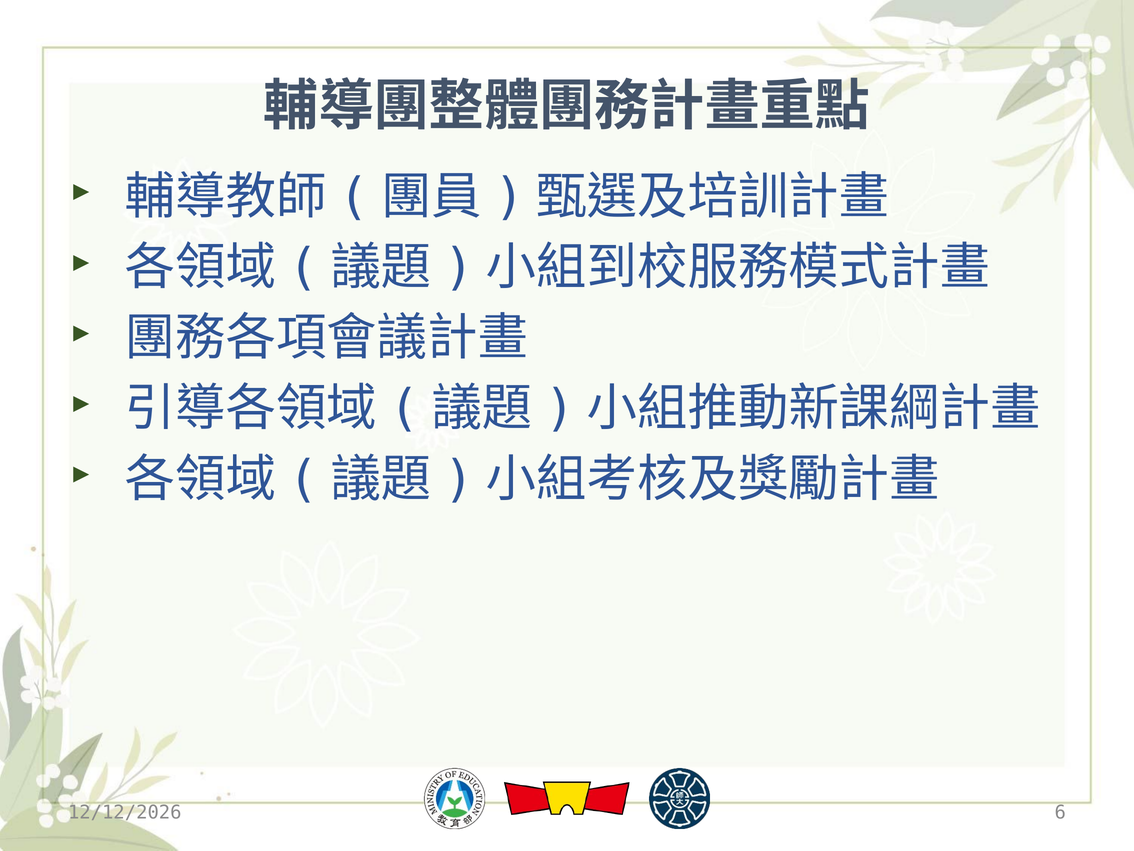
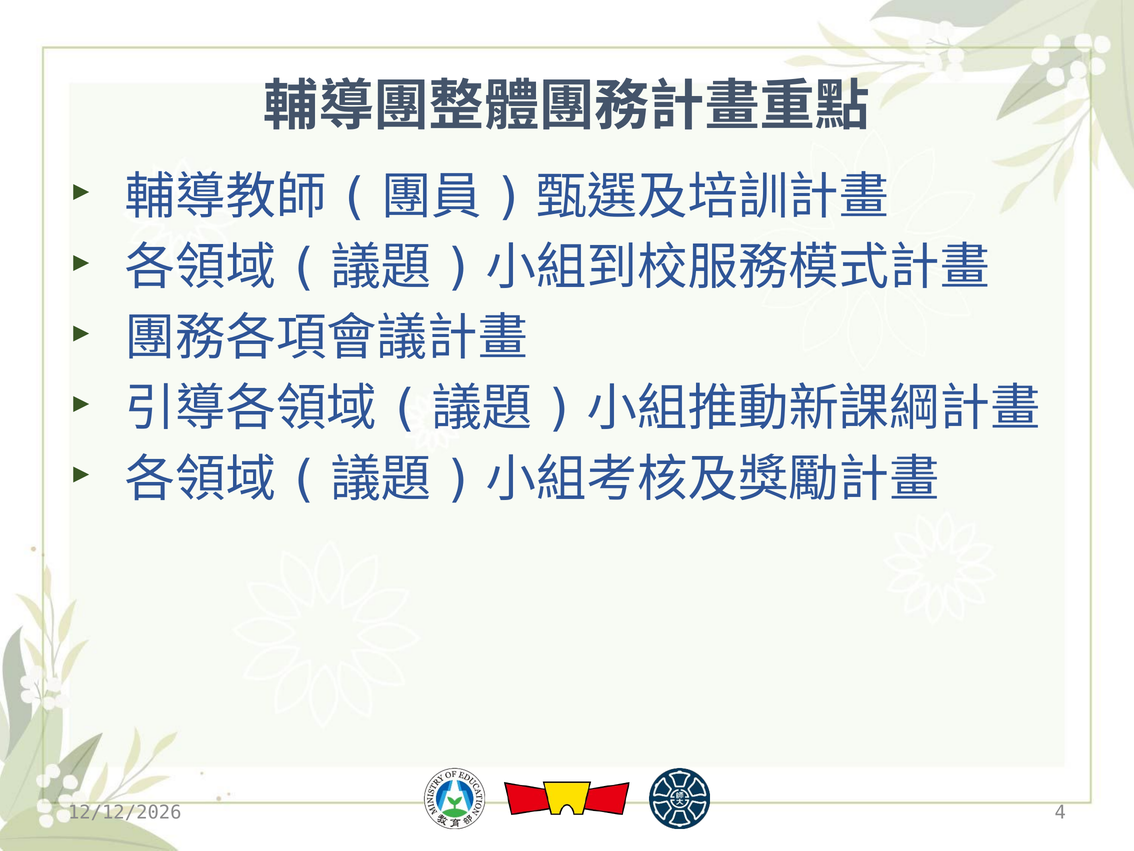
6: 6 -> 4
